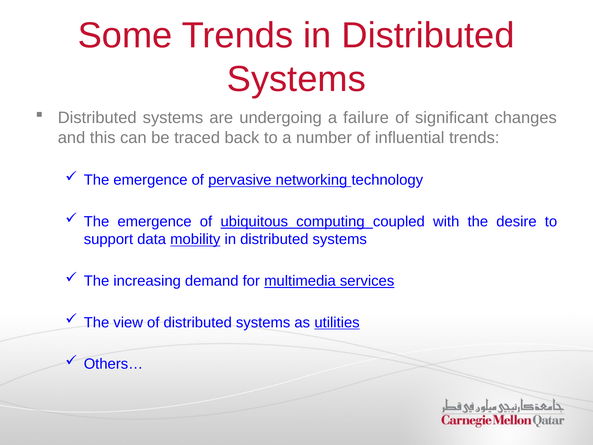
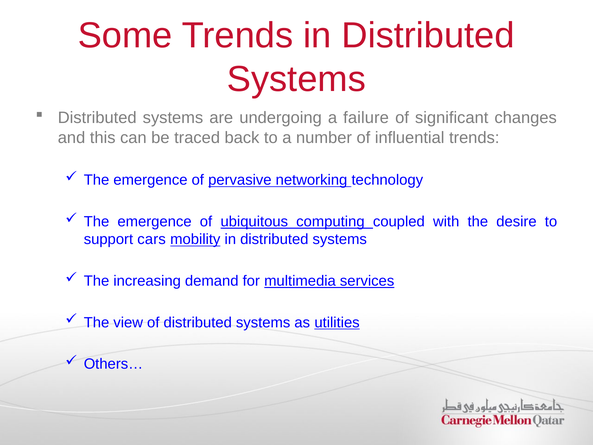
data: data -> cars
